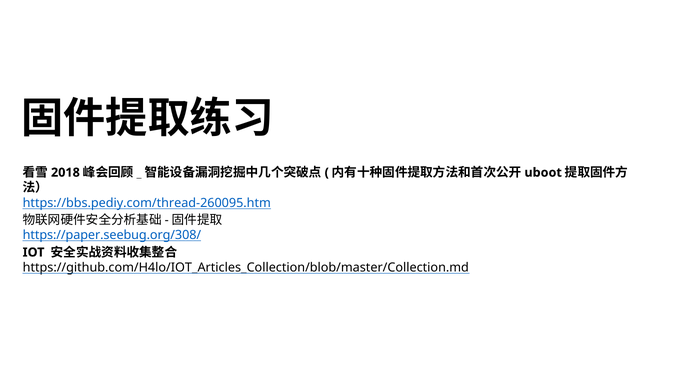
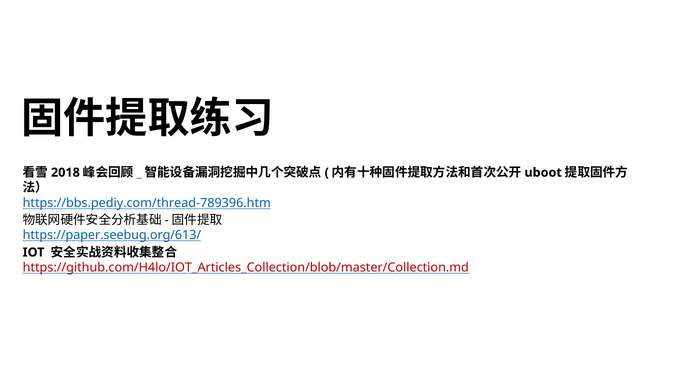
https://bbs.pediy.com/thread-260095.htm: https://bbs.pediy.com/thread-260095.htm -> https://bbs.pediy.com/thread-789396.htm
https://paper.seebug.org/308/: https://paper.seebug.org/308/ -> https://paper.seebug.org/613/
https://github.com/H4lo/IOT_Articles_Collection/blob/master/Collection.md colour: black -> red
